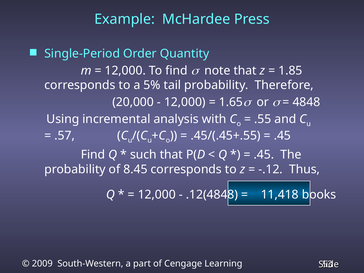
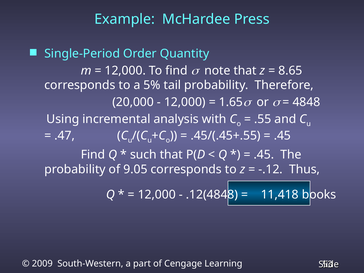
1.85: 1.85 -> 8.65
.57: .57 -> .47
8.45: 8.45 -> 9.05
